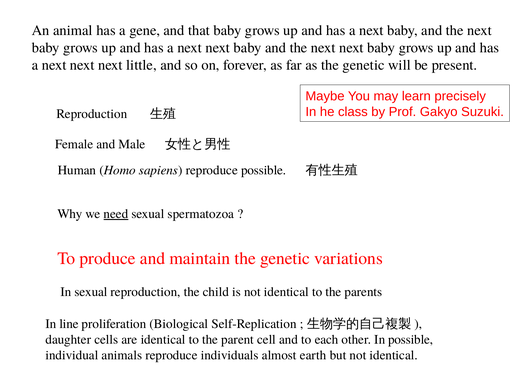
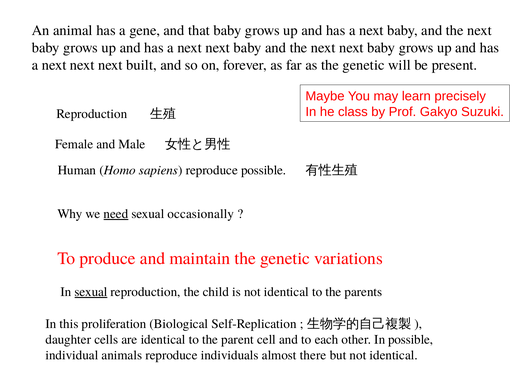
little: little -> built
spermatozoa: spermatozoa -> occasionally
sexual at (91, 291) underline: none -> present
line: line -> this
earth: earth -> there
